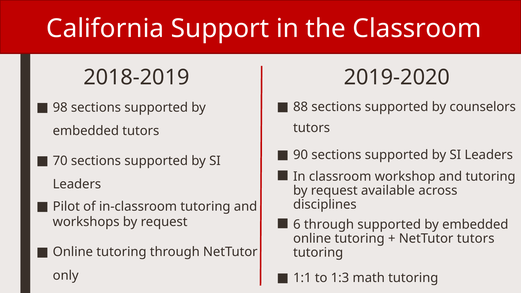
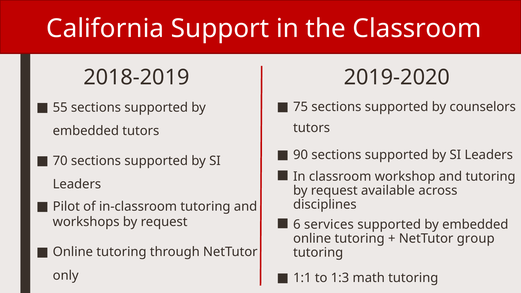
88: 88 -> 75
98: 98 -> 55
6 through: through -> services
NetTutor tutors: tutors -> group
